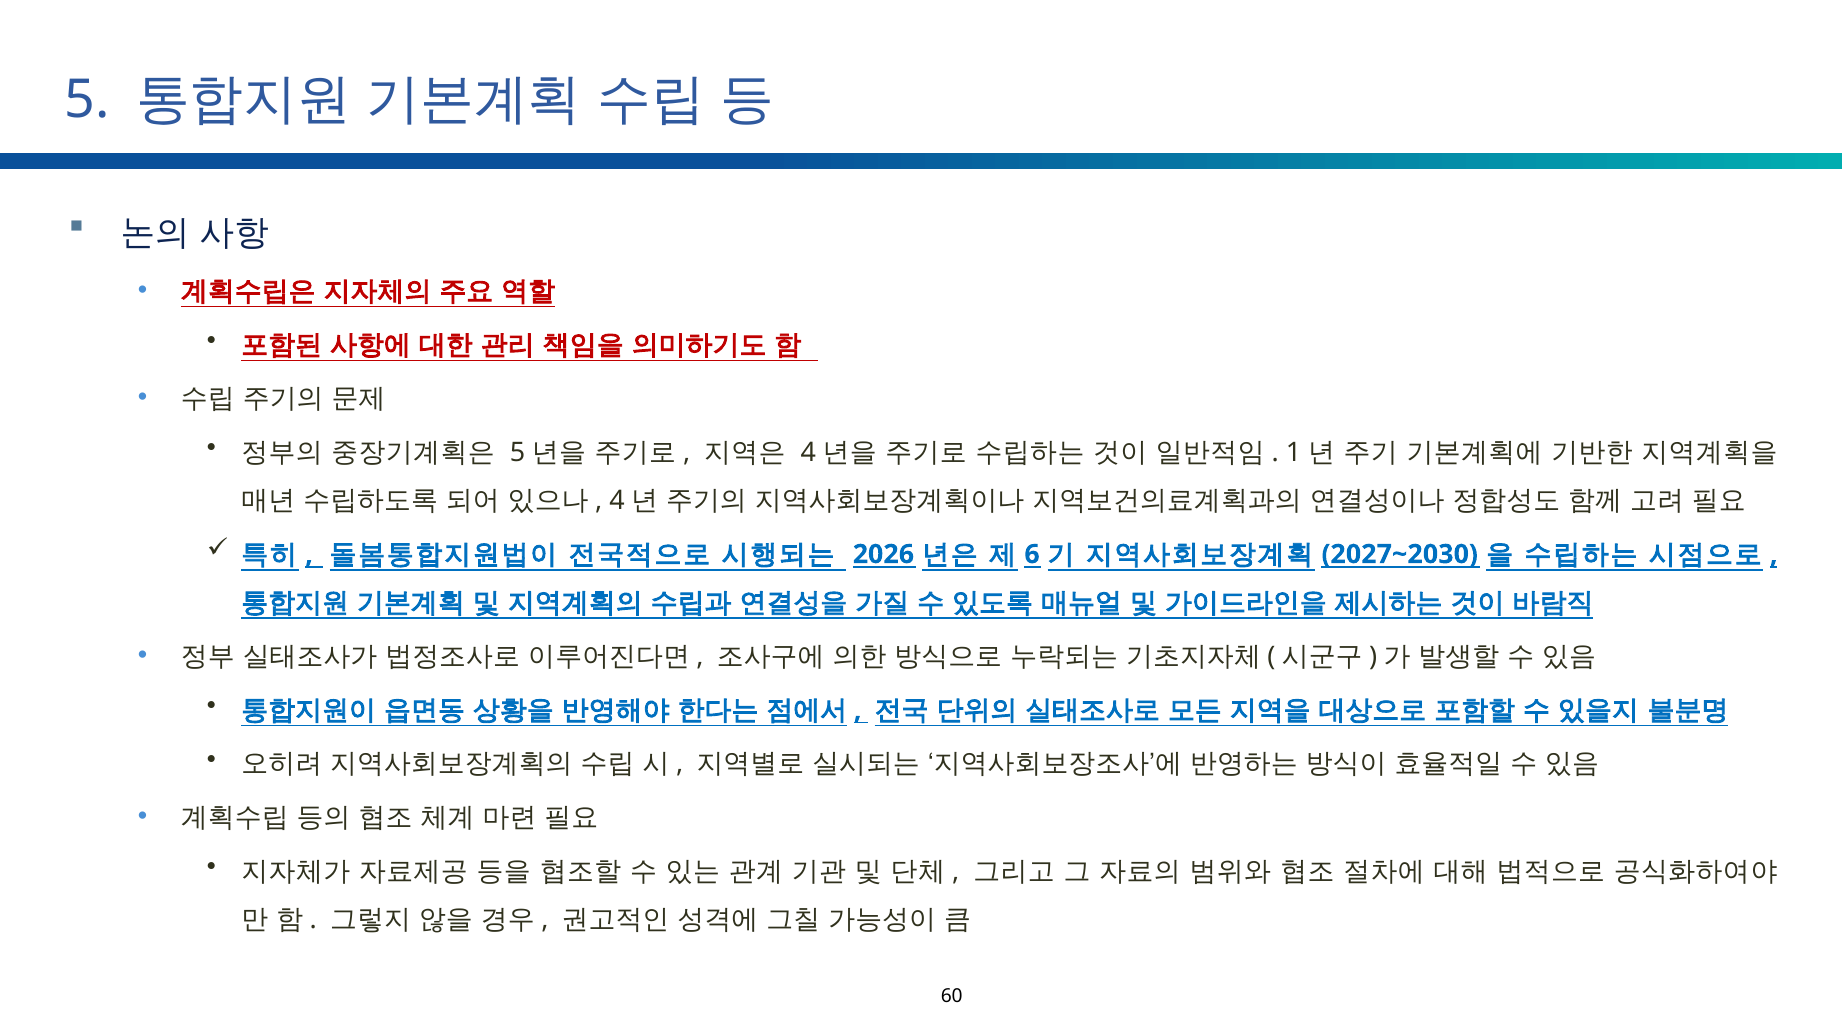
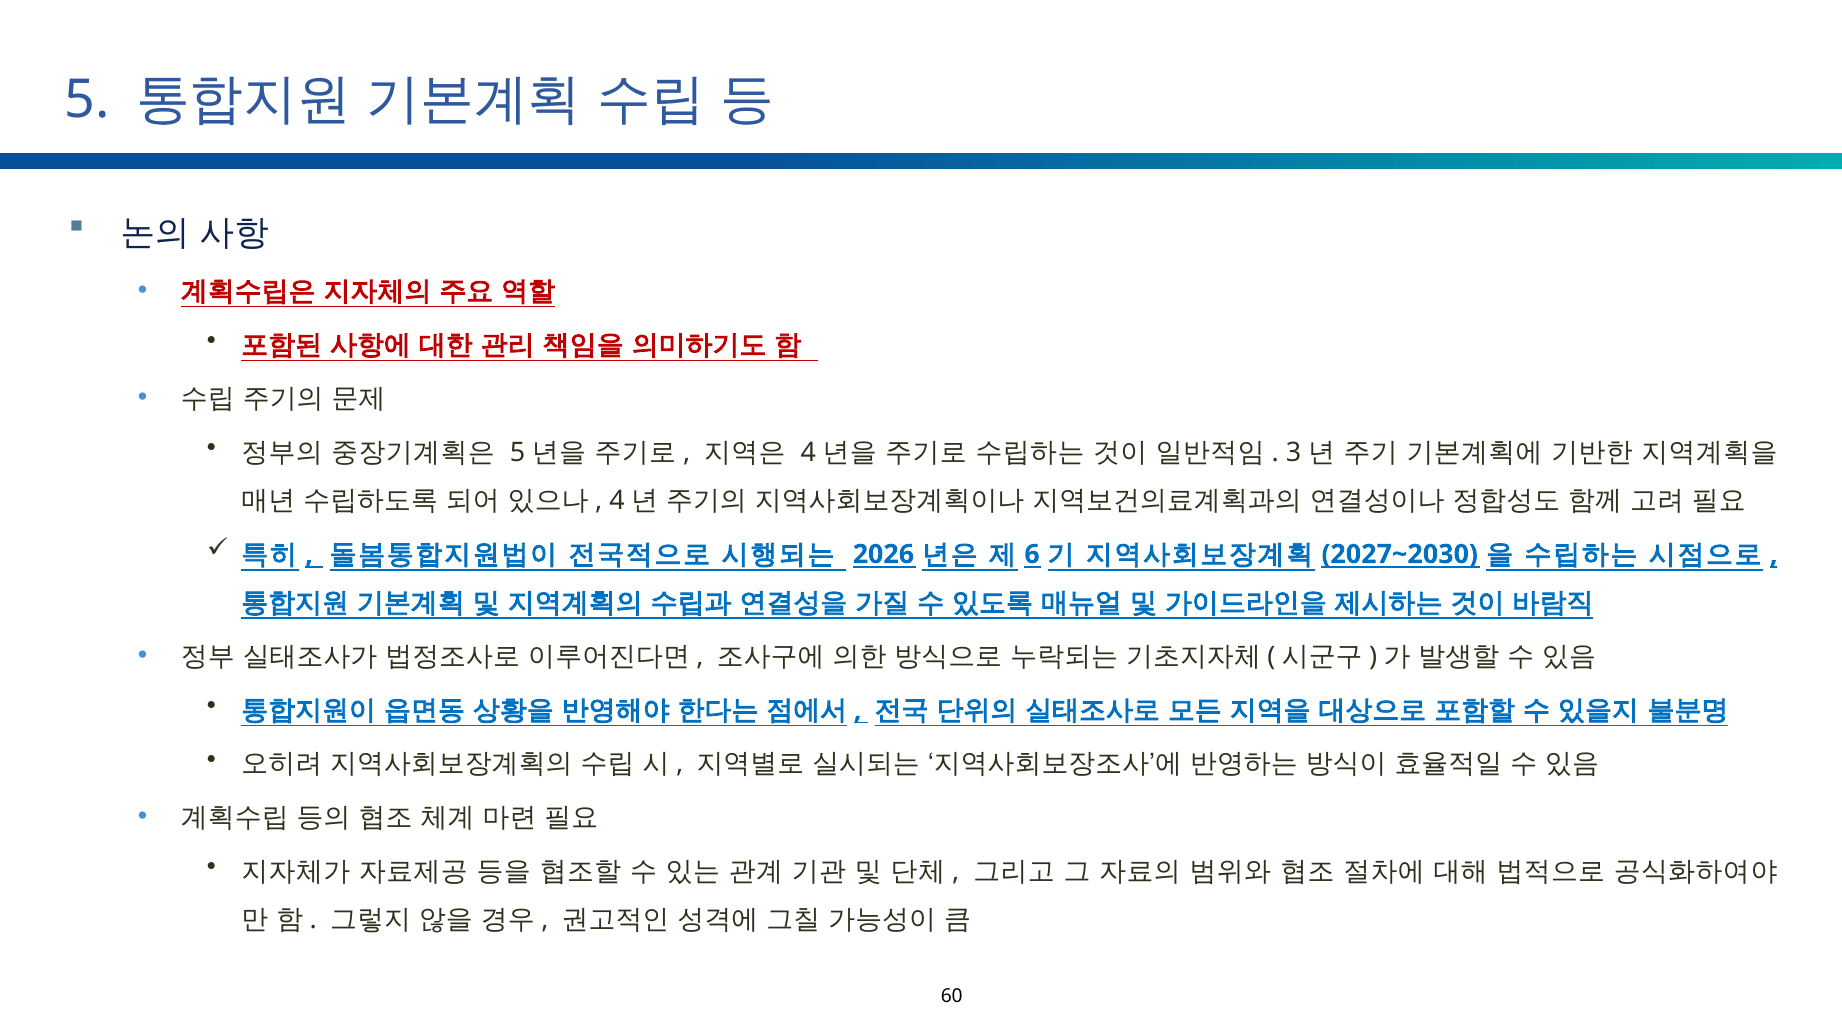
1: 1 -> 3
